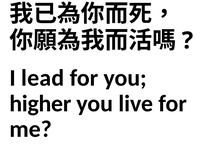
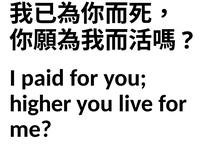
lead: lead -> paid
